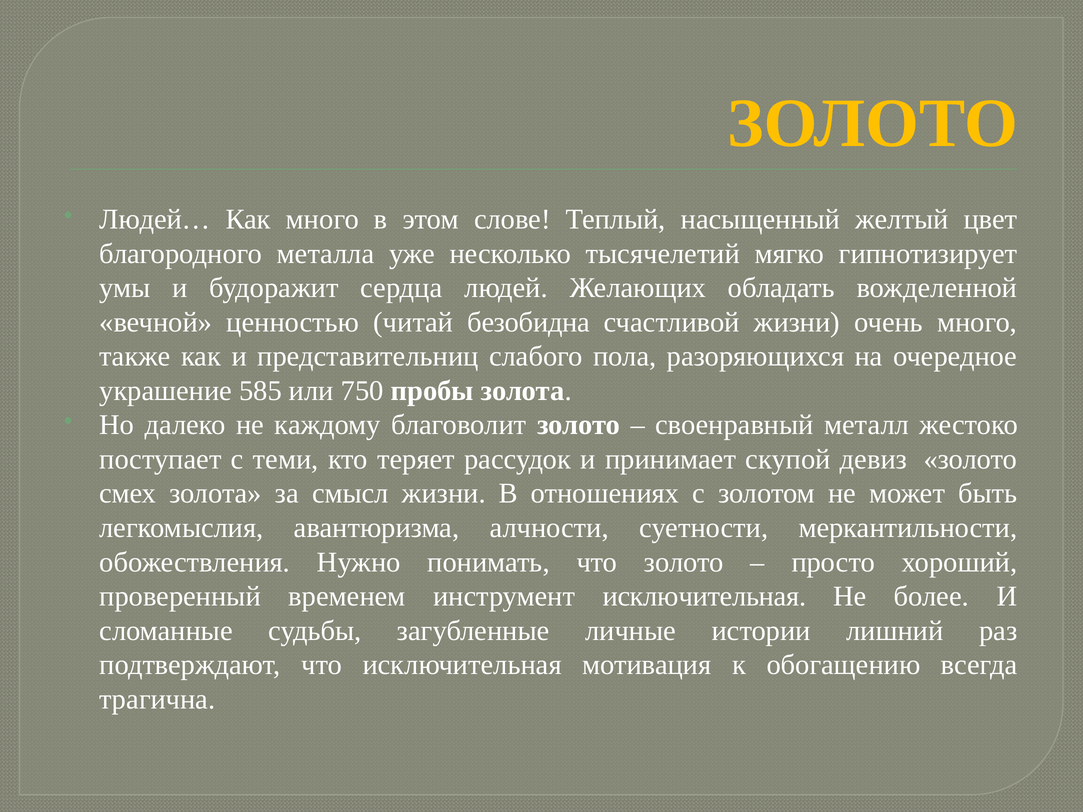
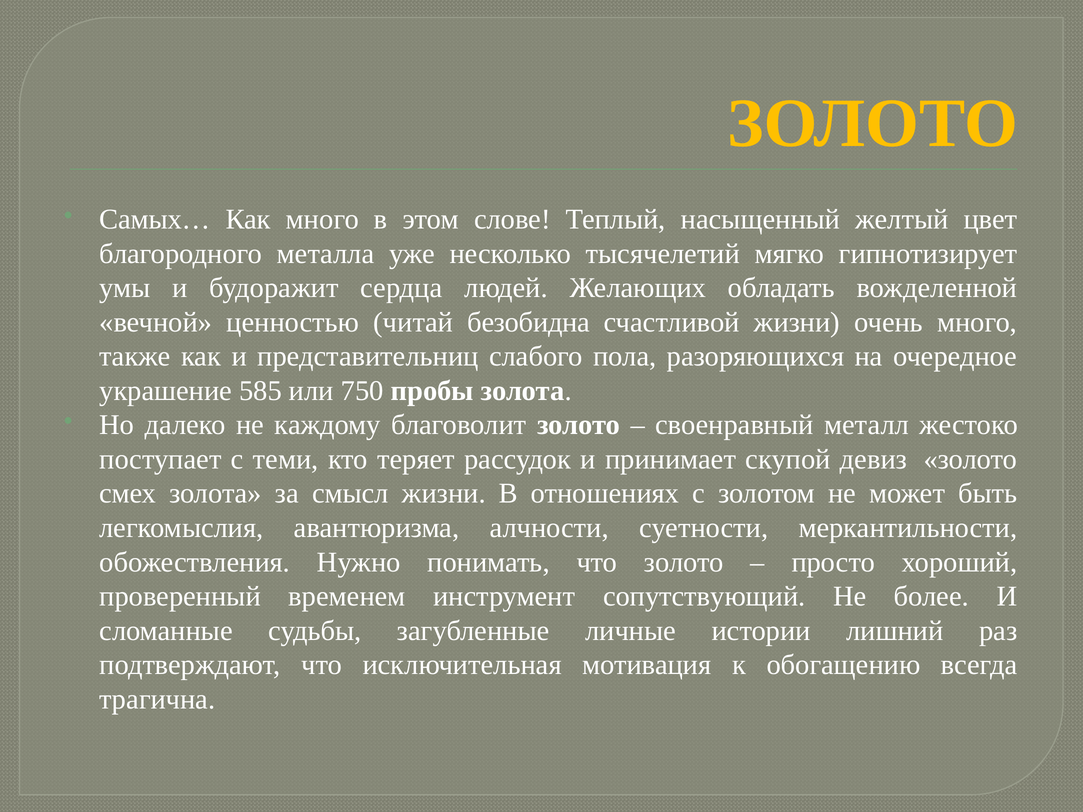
Людей…: Людей… -> Самых…
инструмент исключительная: исключительная -> сопутствующий
